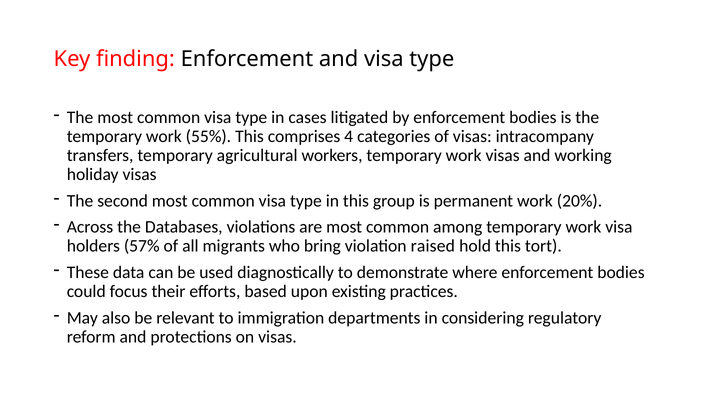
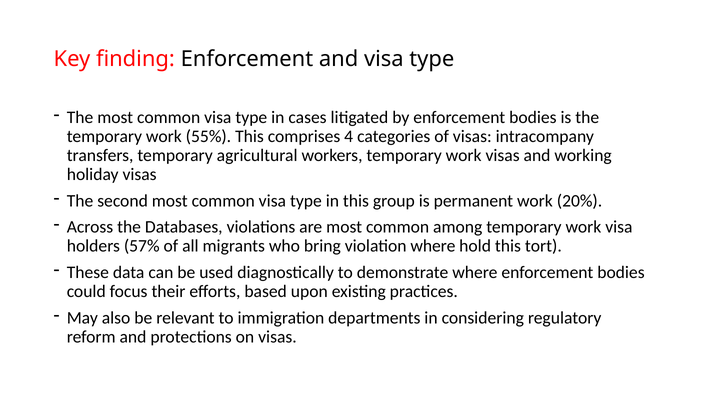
violation raised: raised -> where
